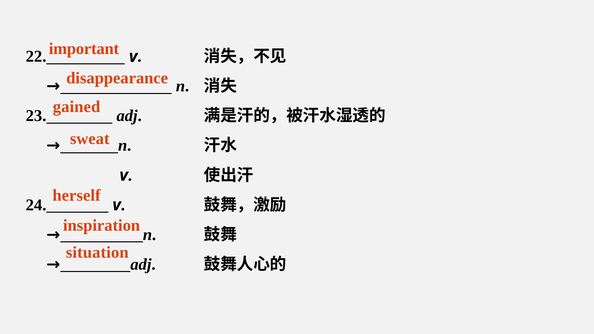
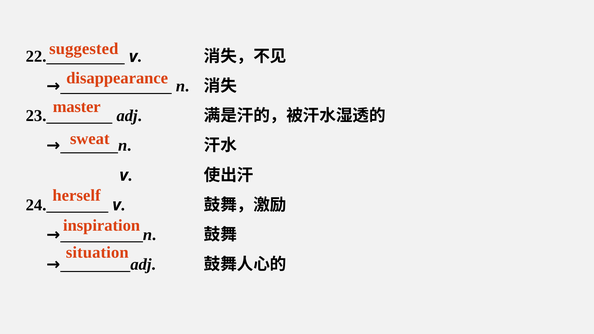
important: important -> suggested
gained: gained -> master
